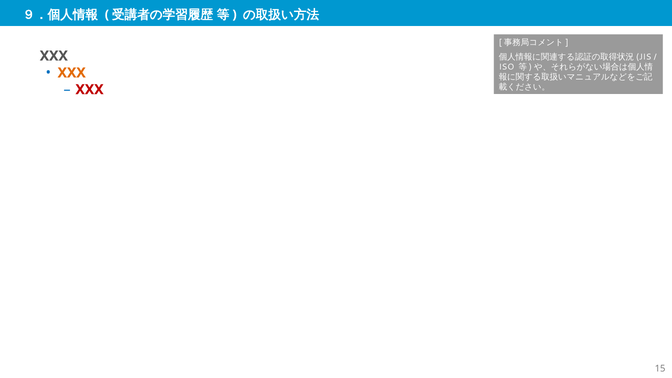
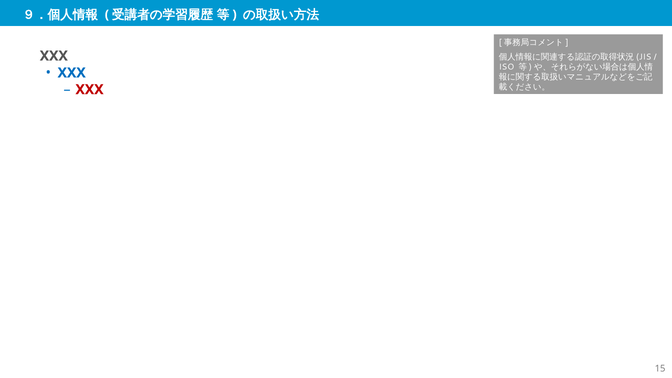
XXX at (72, 73) colour: orange -> blue
